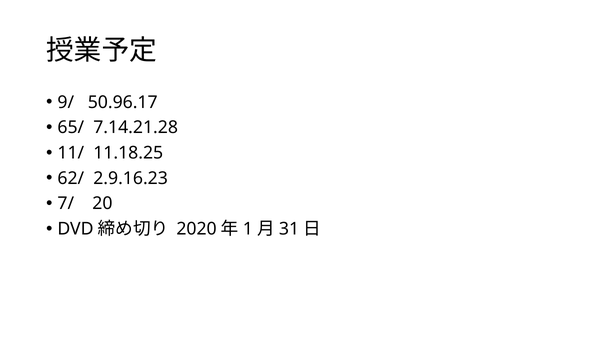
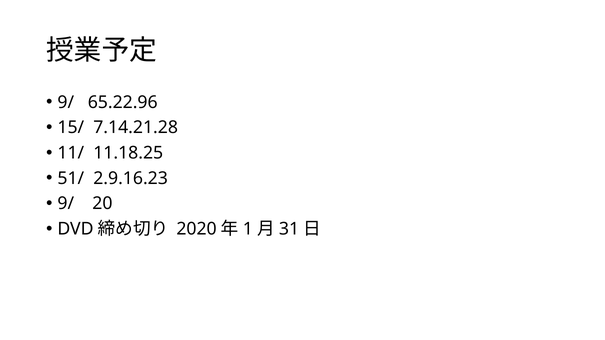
50.96.17: 50.96.17 -> 65.22.96
65/: 65/ -> 15/
62/: 62/ -> 51/
7/ at (66, 204): 7/ -> 9/
